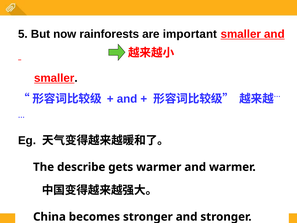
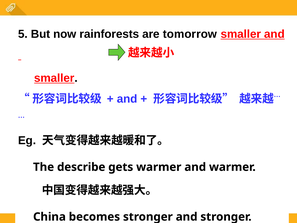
important: important -> tomorrow
